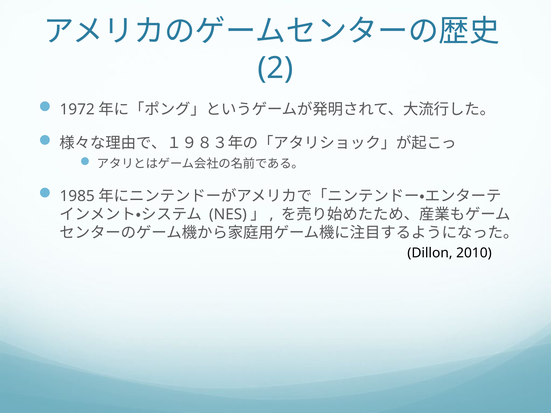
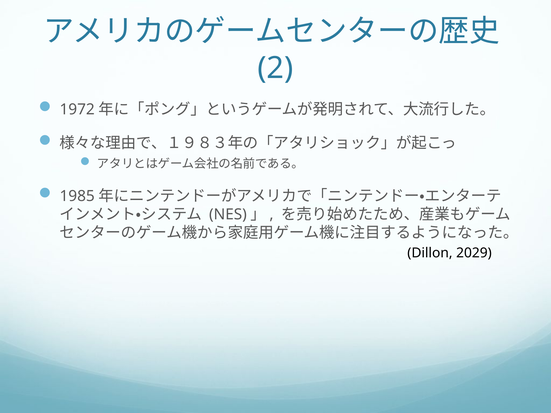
2010: 2010 -> 2029
